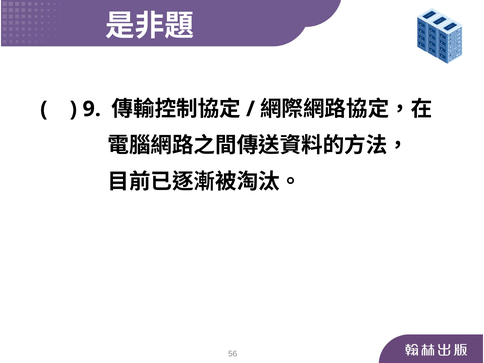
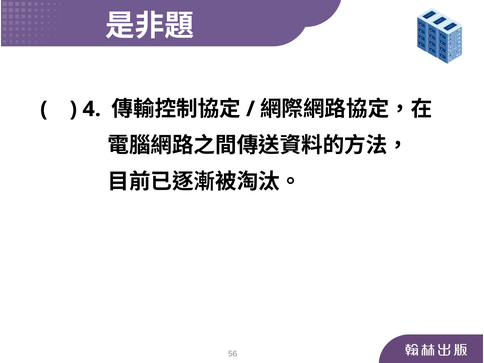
9: 9 -> 4
